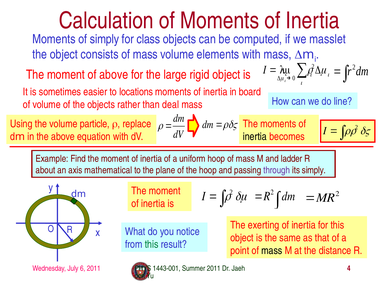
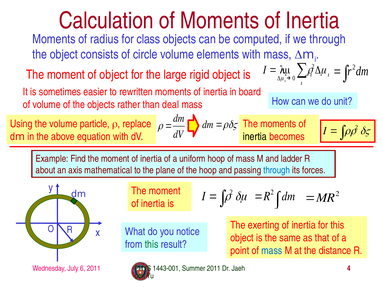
of simply: simply -> radius
we masslet: masslet -> through
consists of mass: mass -> circle
of above: above -> object
locations: locations -> rewritten
line: line -> unit
through at (277, 170) colour: purple -> blue
its simply: simply -> forces
mass at (272, 251) colour: black -> blue
